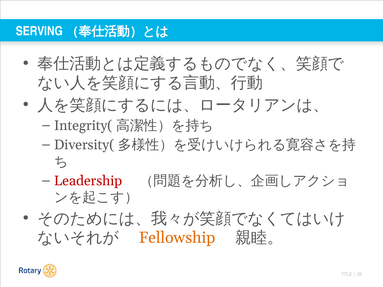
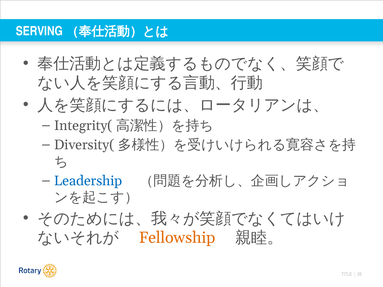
Leadership colour: red -> blue
